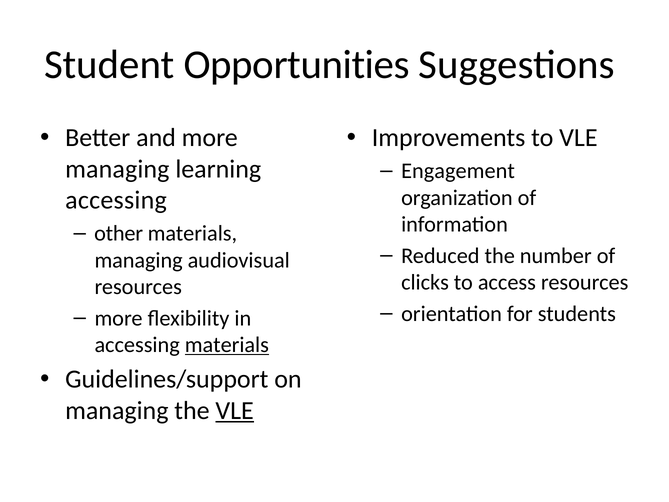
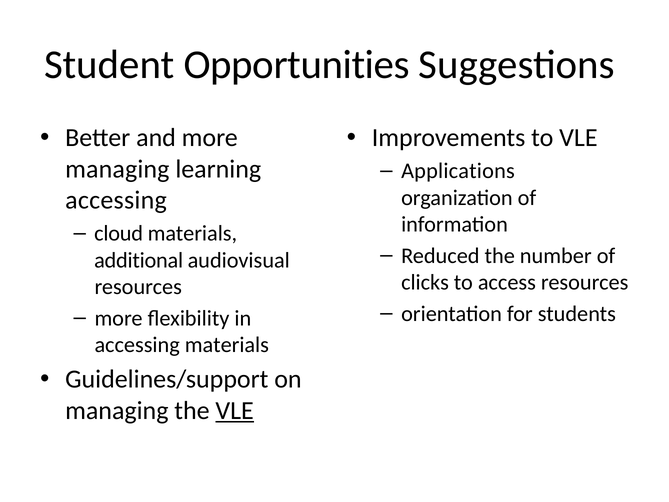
Engagement: Engagement -> Applications
other: other -> cloud
managing at (139, 260): managing -> additional
materials at (227, 345) underline: present -> none
